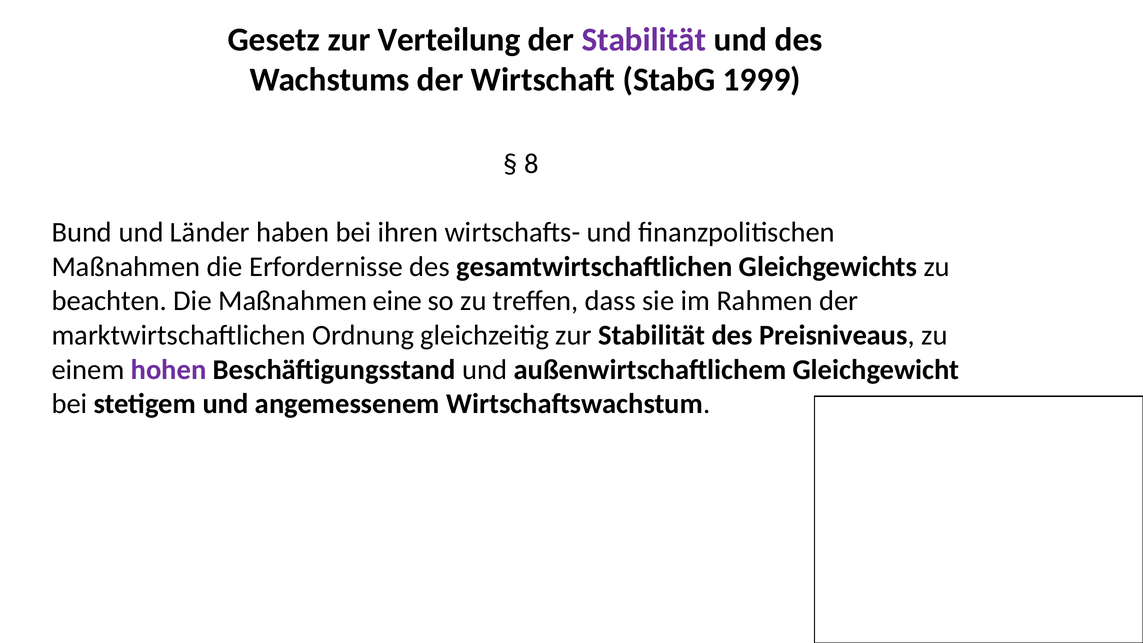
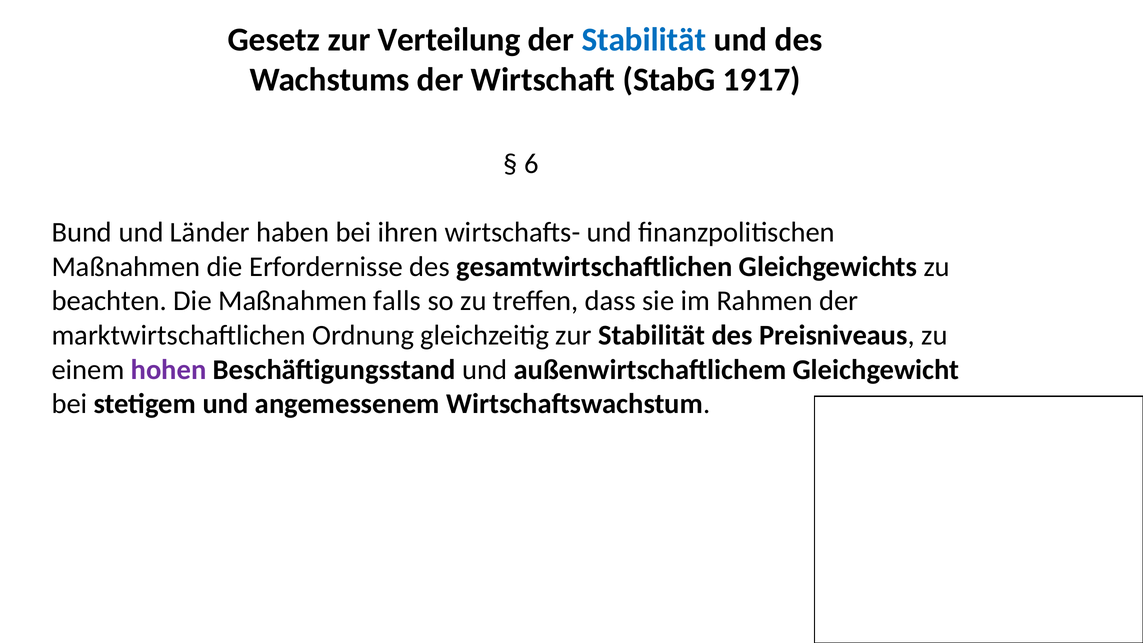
Stabilität at (644, 40) colour: purple -> blue
1999: 1999 -> 1917
8: 8 -> 6
eine: eine -> falls
